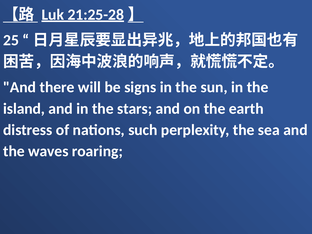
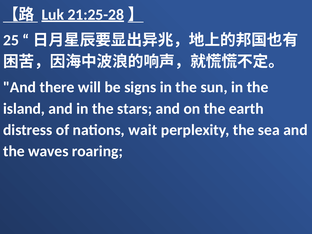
such: such -> wait
